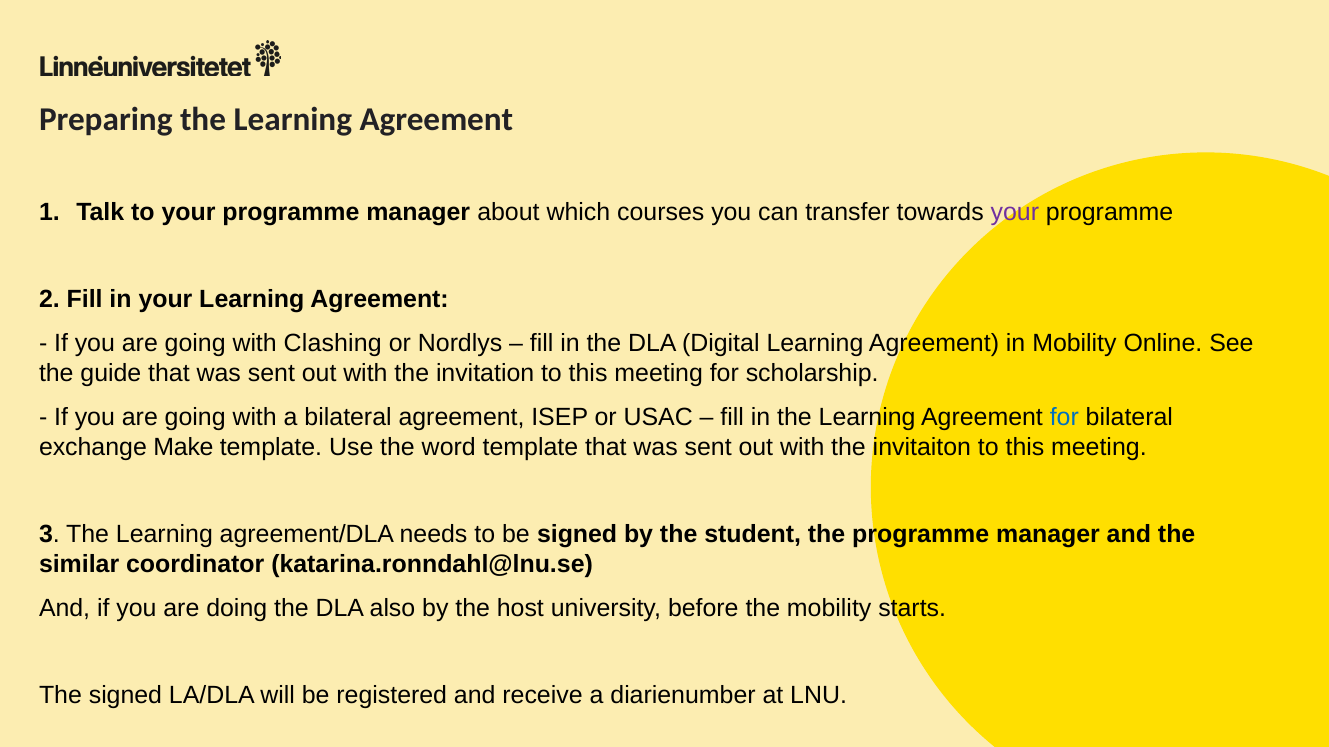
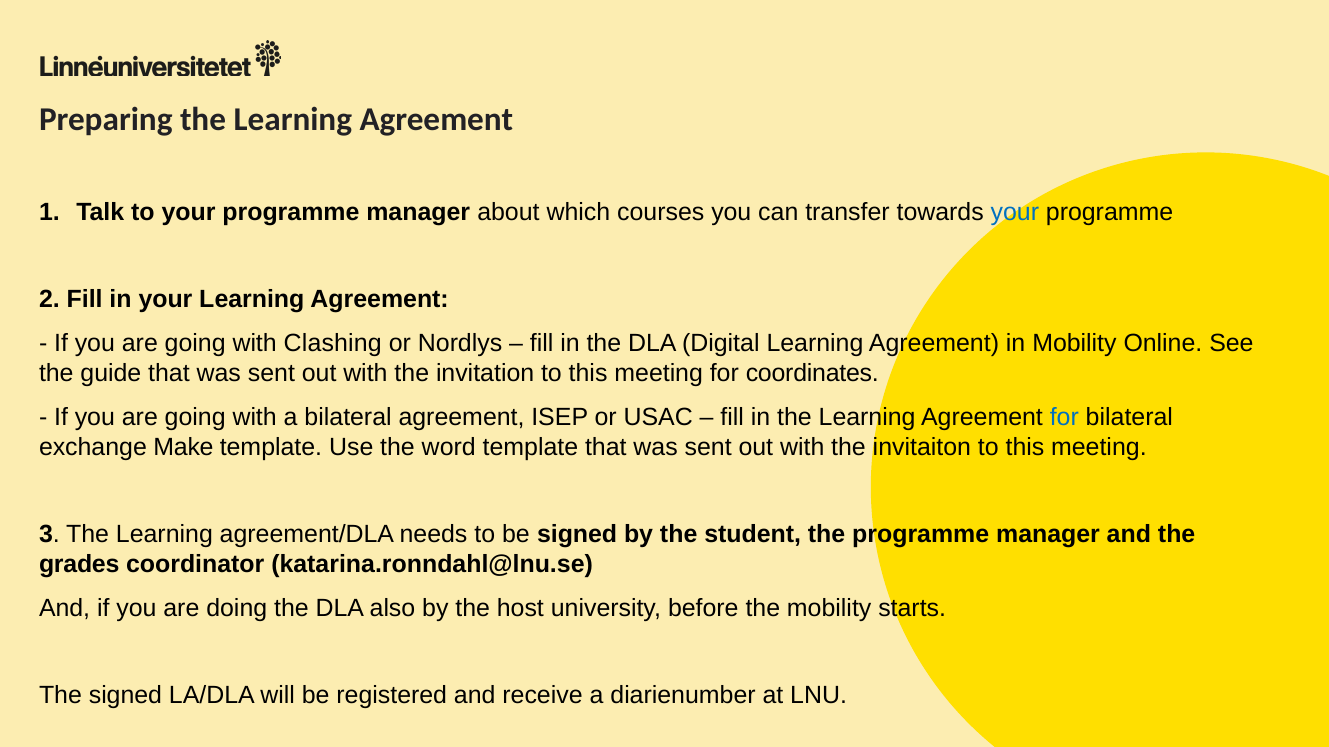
your at (1015, 212) colour: purple -> blue
scholarship: scholarship -> coordinates
similar: similar -> grades
